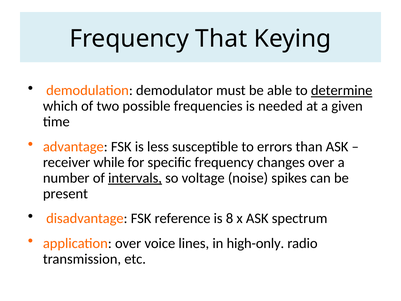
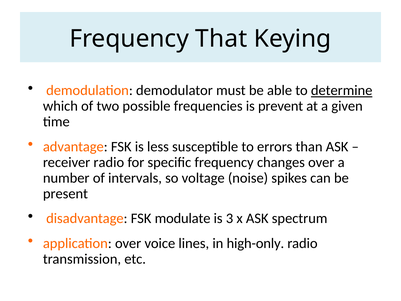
needed: needed -> prevent
receiver while: while -> radio
intervals underline: present -> none
reference: reference -> modulate
8: 8 -> 3
